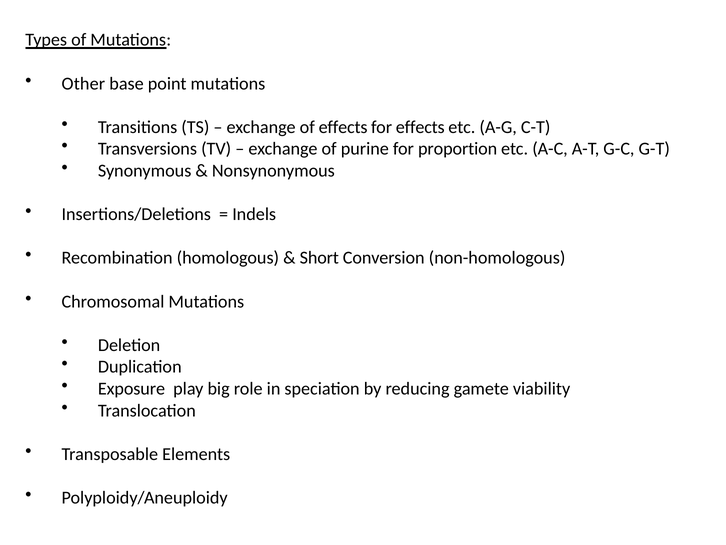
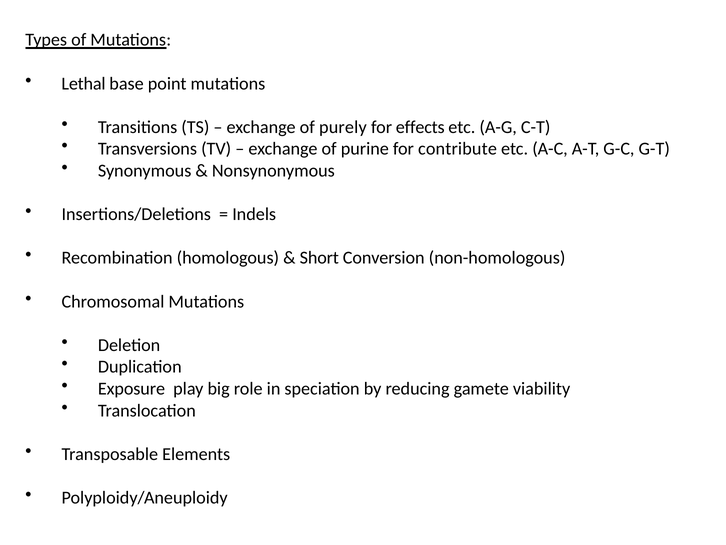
Other: Other -> Lethal
of effects: effects -> purely
proportion: proportion -> contribute
